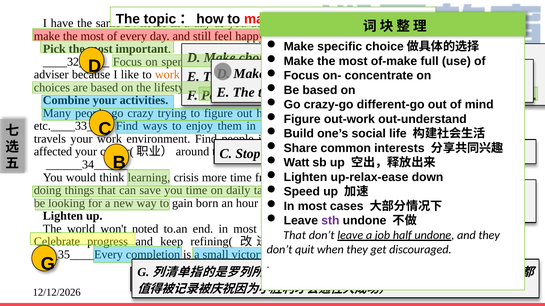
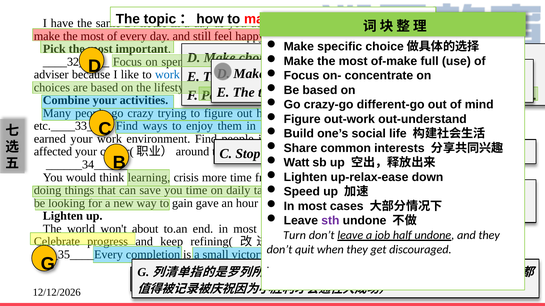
work at (167, 75) colour: orange -> blue
travels: travels -> earned
born: born -> gave
noted at (145, 229): noted -> about
That at (295, 236): That -> Turn
